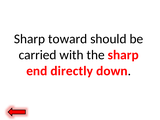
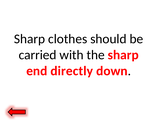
toward: toward -> clothes
